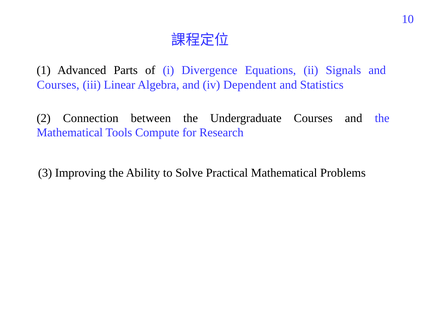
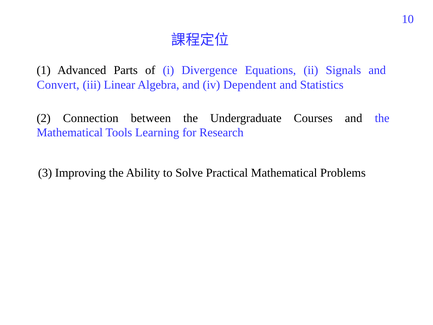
Courses at (58, 85): Courses -> Convert
Compute: Compute -> Learning
